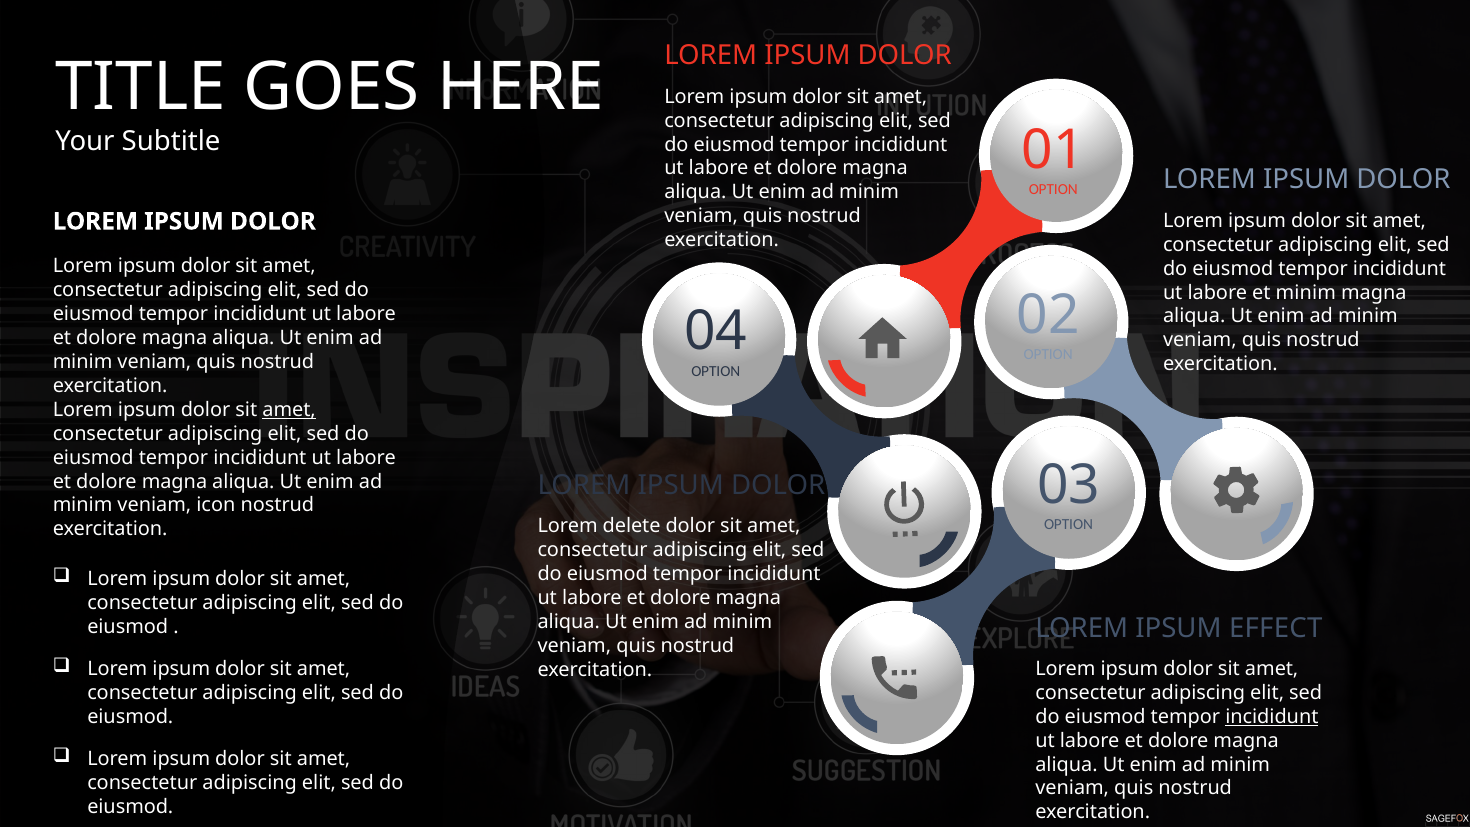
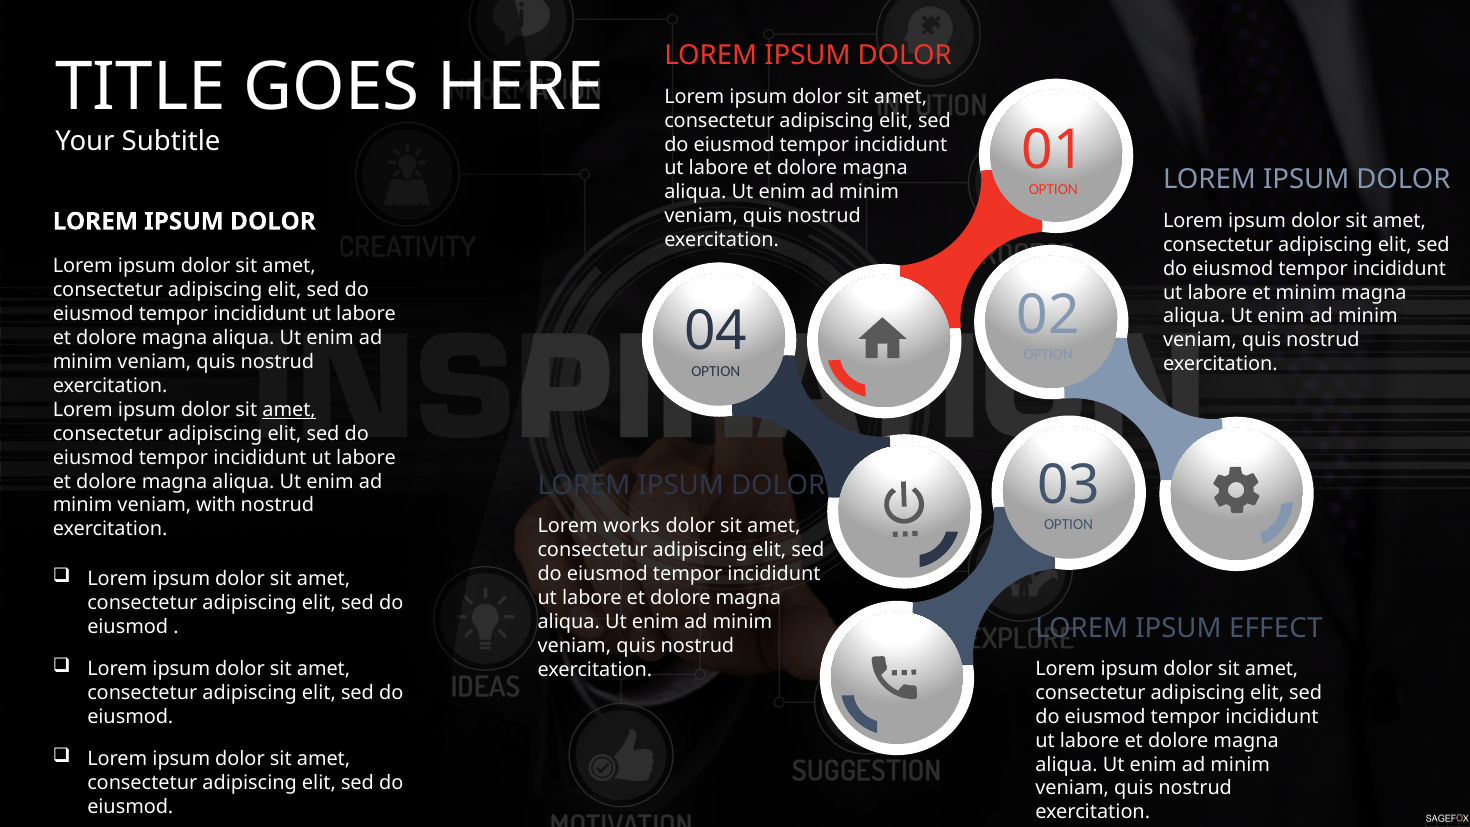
icon: icon -> with
delete: delete -> works
incididunt at (1272, 717) underline: present -> none
